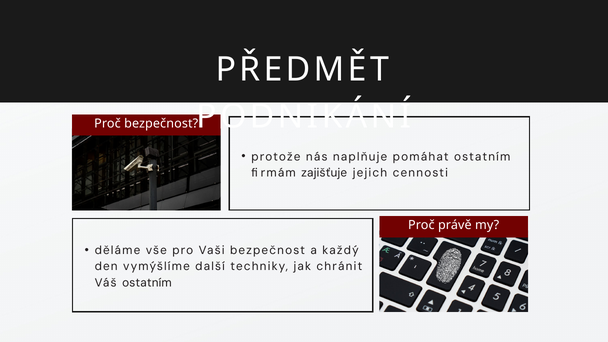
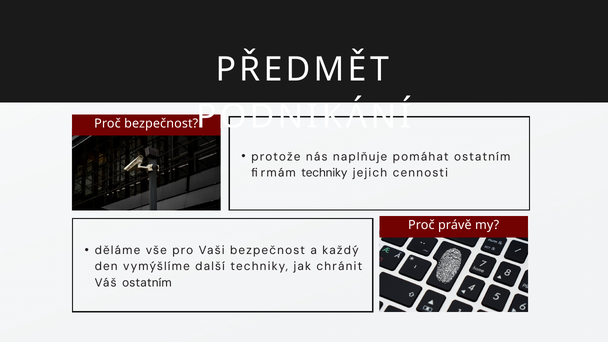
firmám zajišťuje: zajišťuje -> techniky
